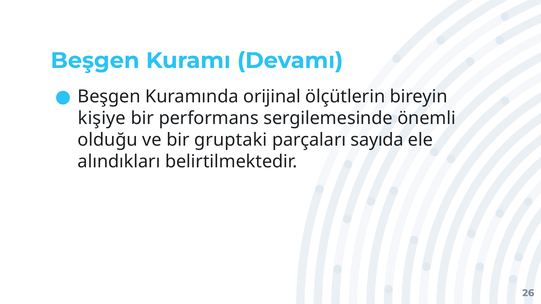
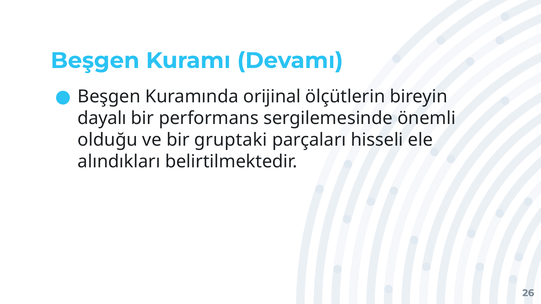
kişiye: kişiye -> dayalı
sayıda: sayıda -> hisseli
